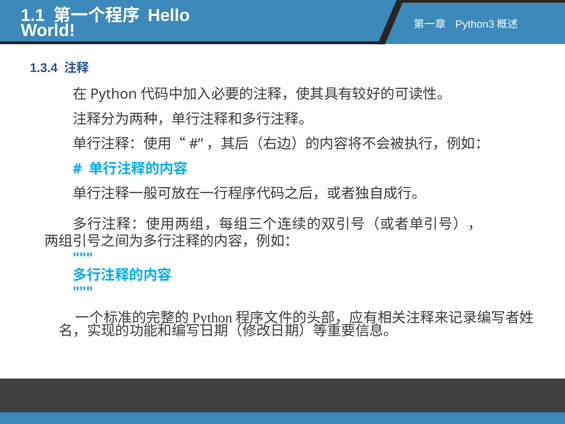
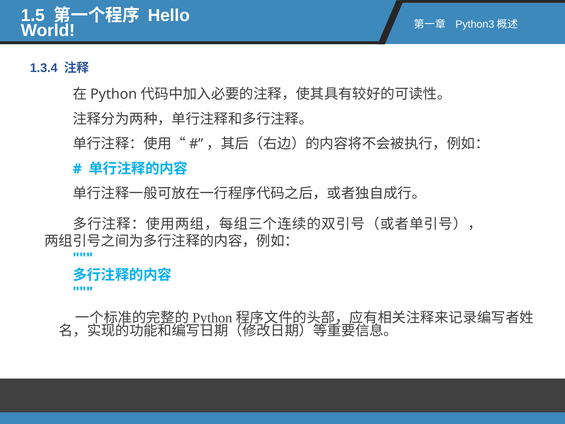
1.1: 1.1 -> 1.5
